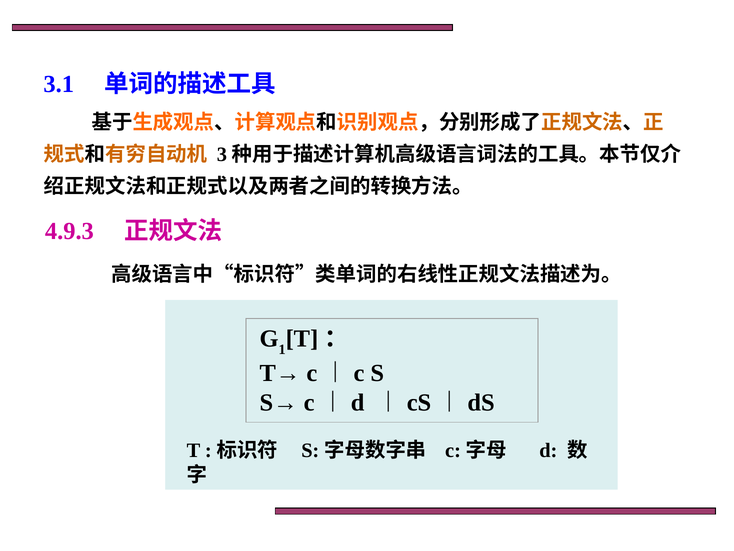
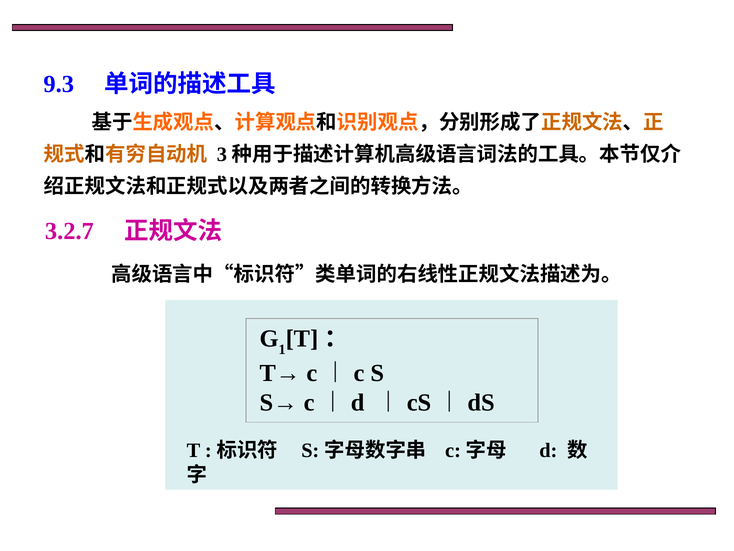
3.1: 3.1 -> 9.3
4.9.3: 4.9.3 -> 3.2.7
